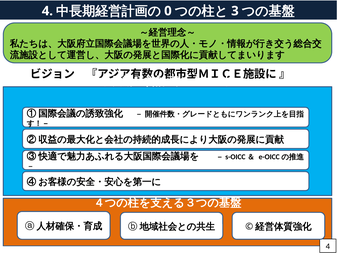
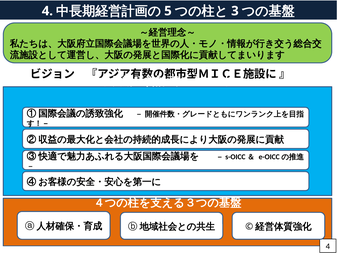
0: 0 -> 5
